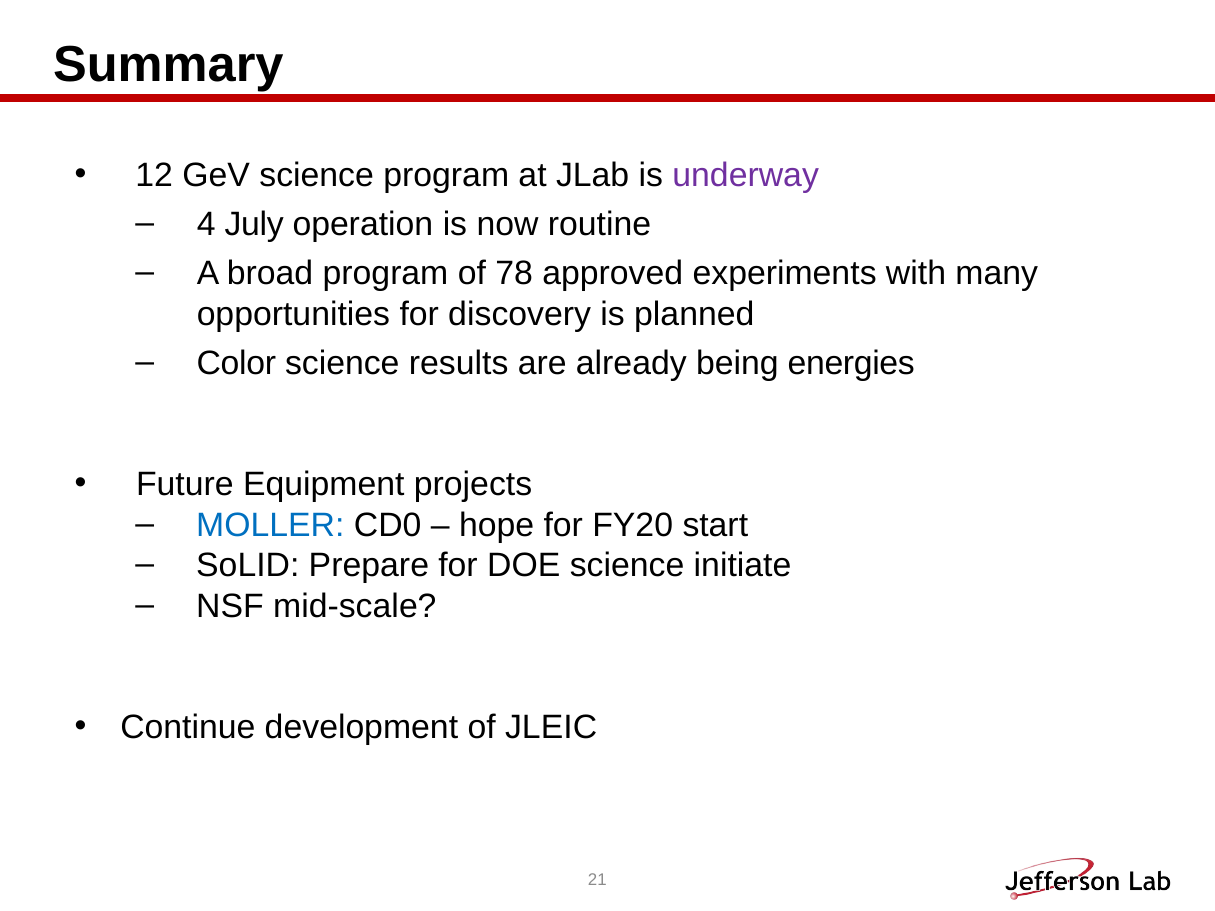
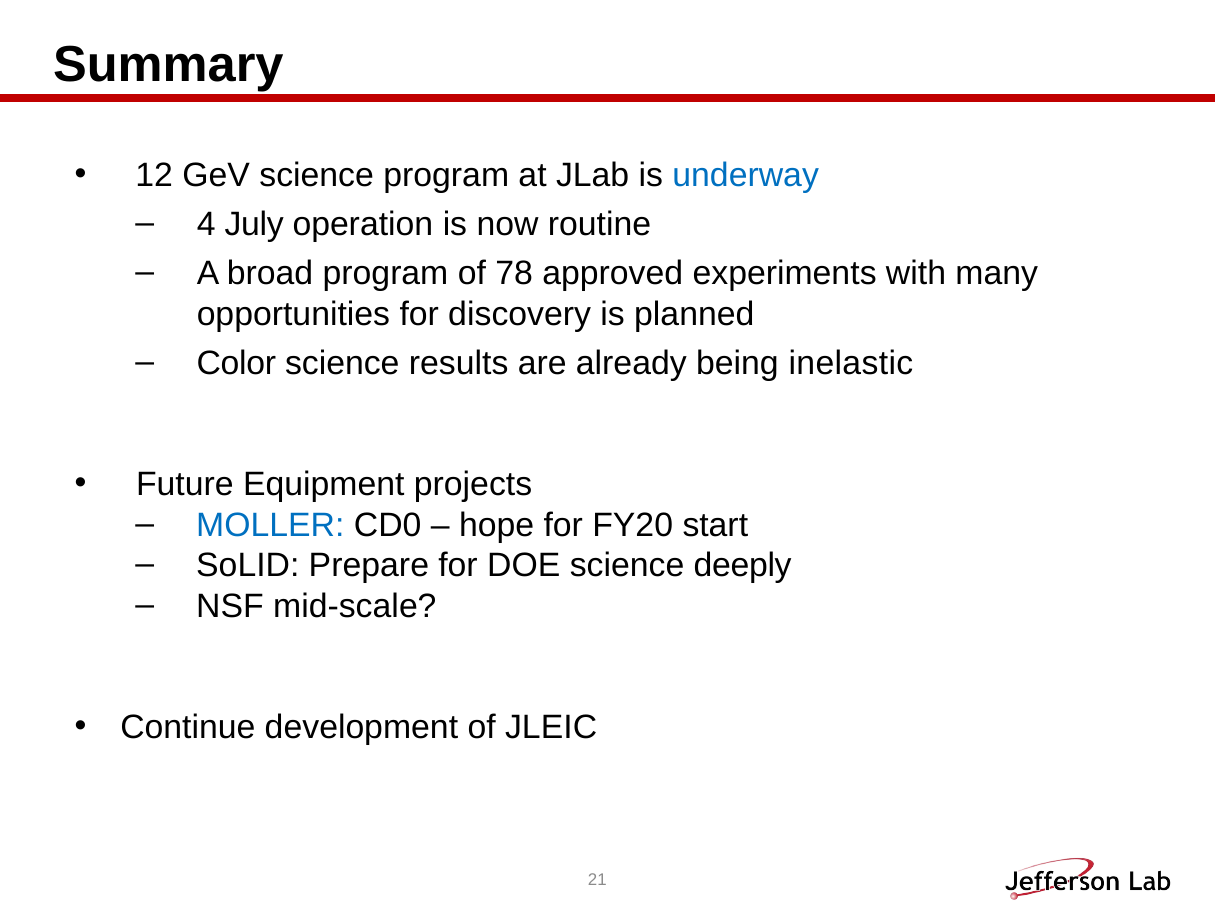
underway colour: purple -> blue
energies: energies -> inelastic
initiate: initiate -> deeply
